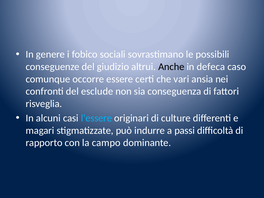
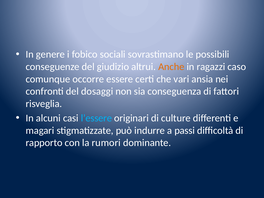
Anche colour: black -> orange
defeca: defeca -> ragazzi
esclude: esclude -> dosaggi
campo: campo -> rumori
